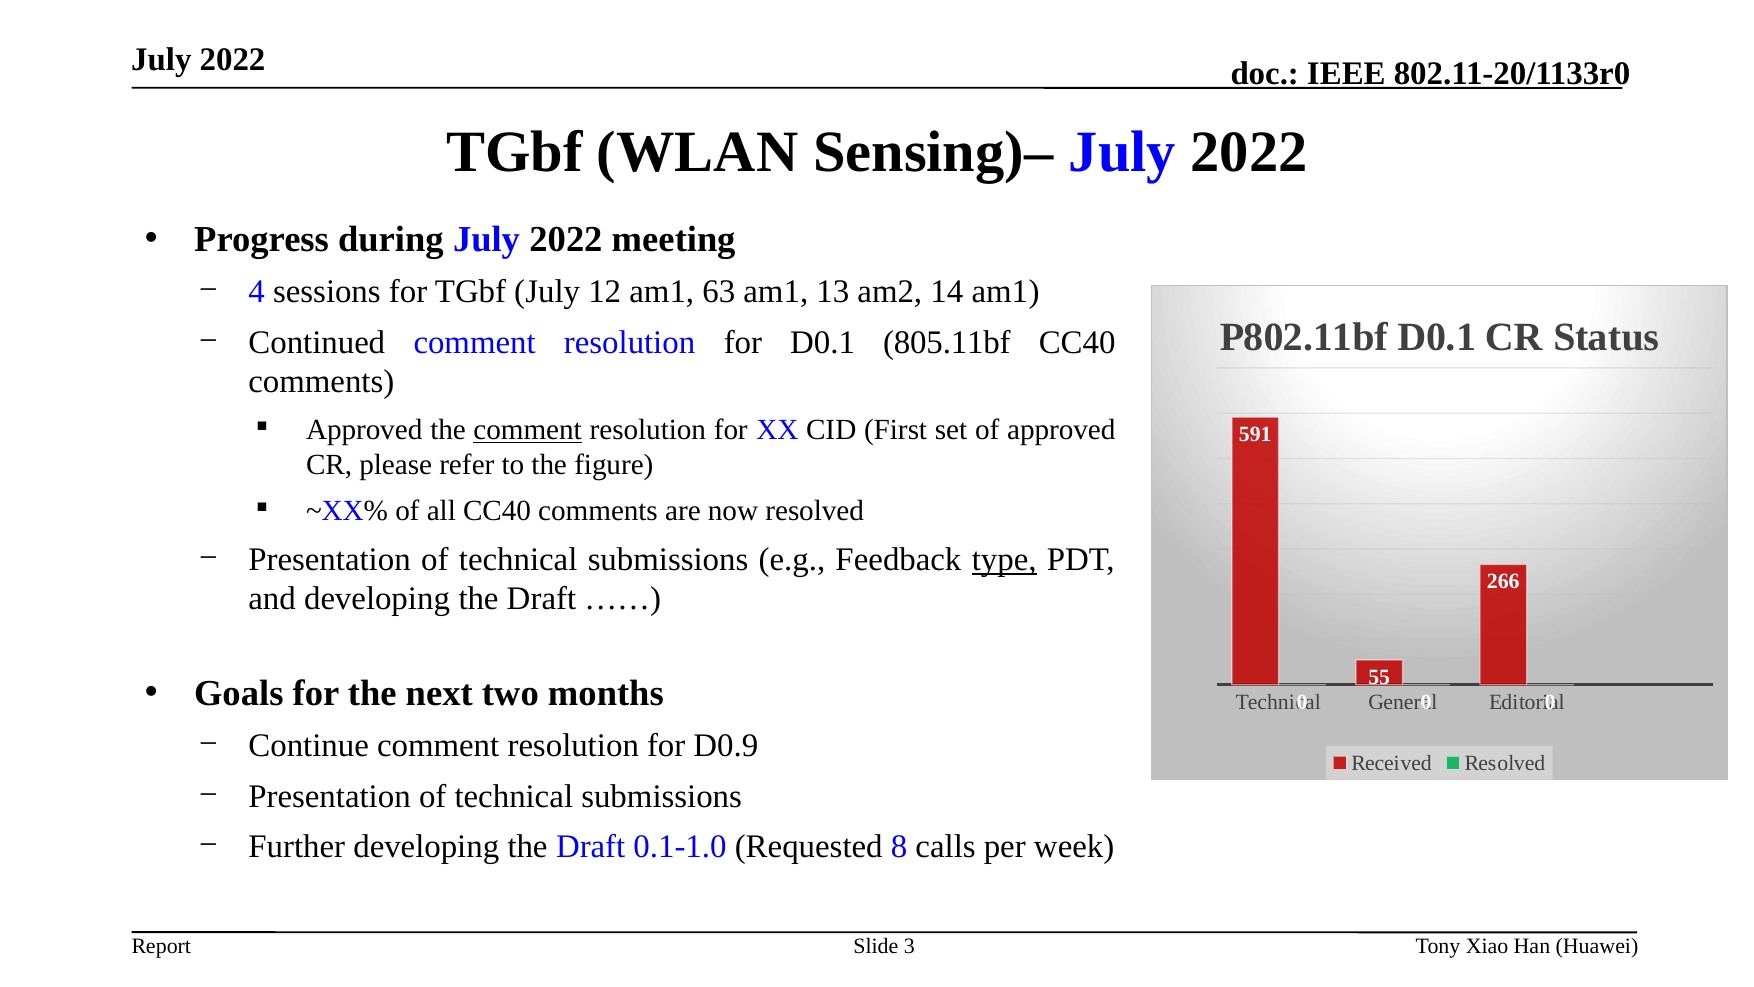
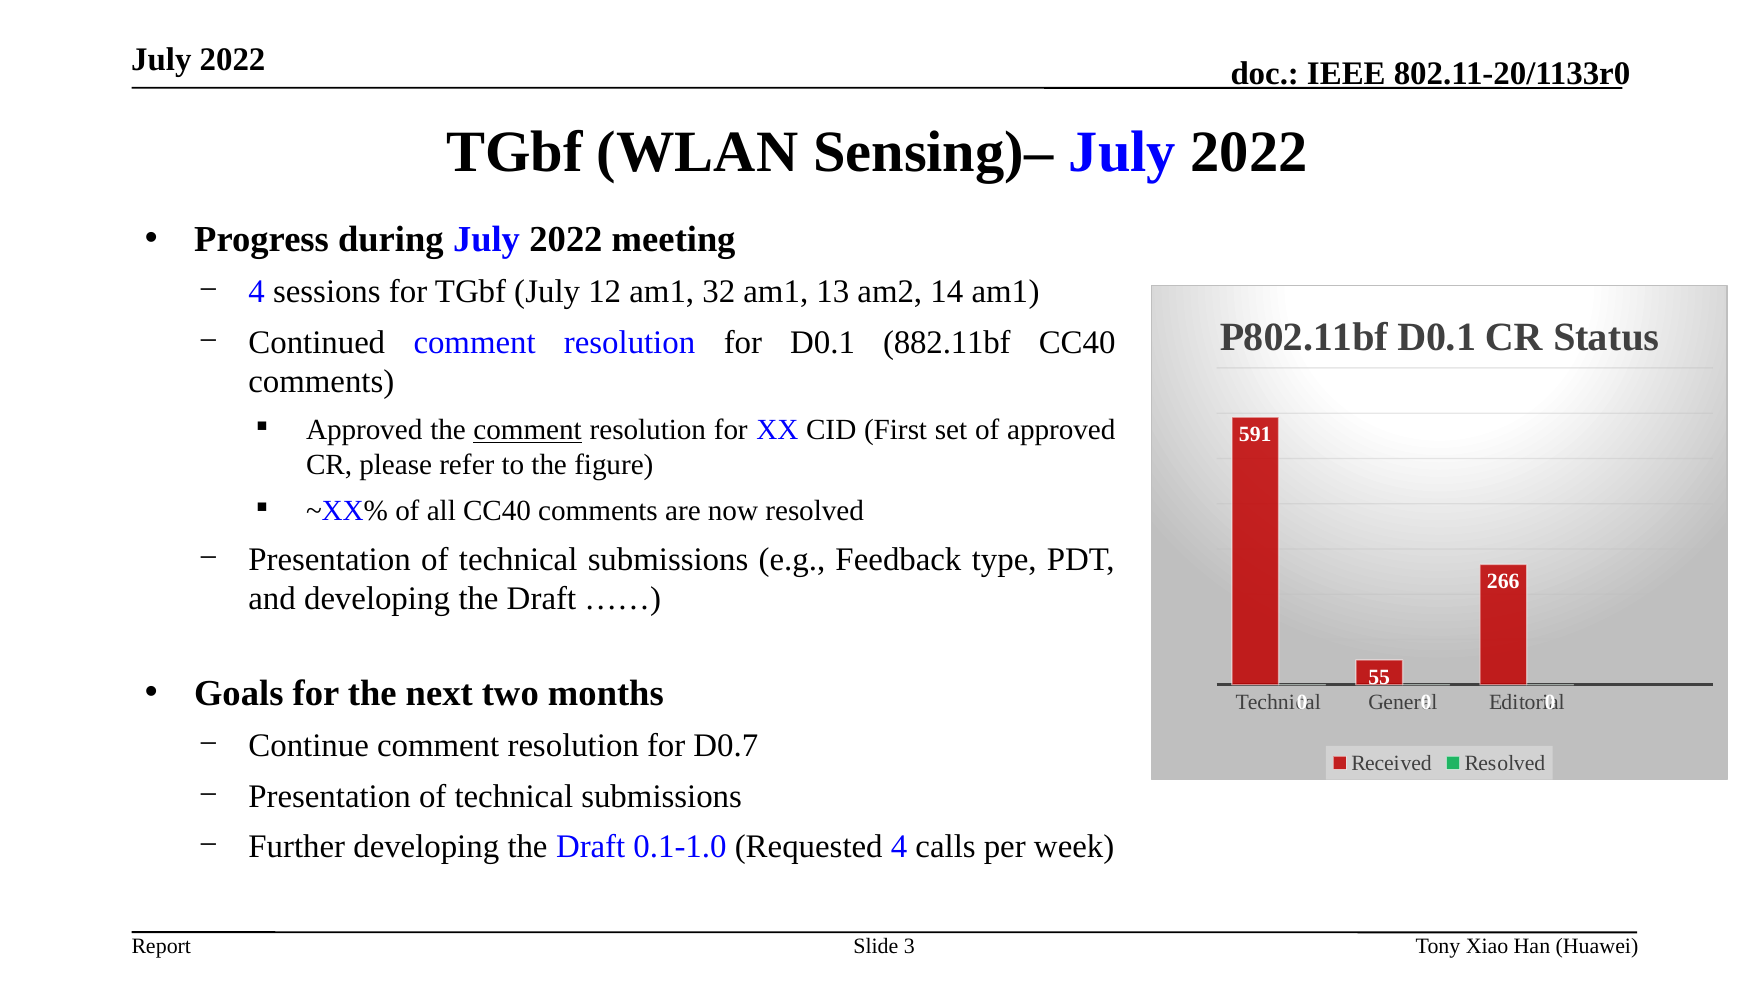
63: 63 -> 32
805.11bf: 805.11bf -> 882.11bf
type underline: present -> none
D0.9: D0.9 -> D0.7
Requested 8: 8 -> 4
